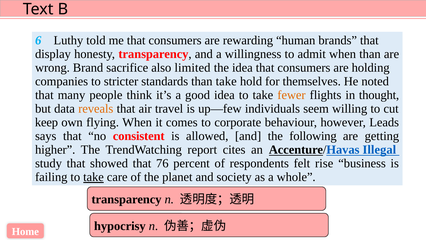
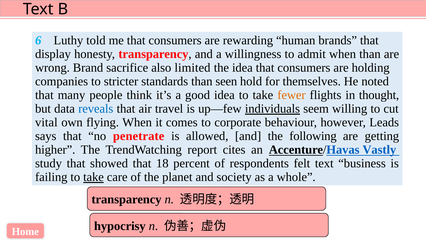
than take: take -> seen
reveals colour: orange -> blue
individuals underline: none -> present
keep: keep -> vital
consistent: consistent -> penetrate
Illegal: Illegal -> Vastly
76: 76 -> 18
felt rise: rise -> text
